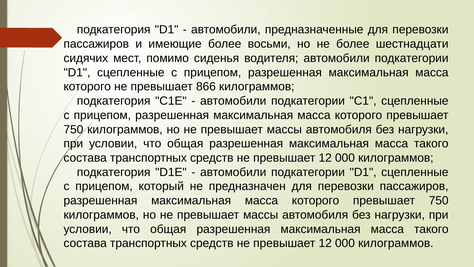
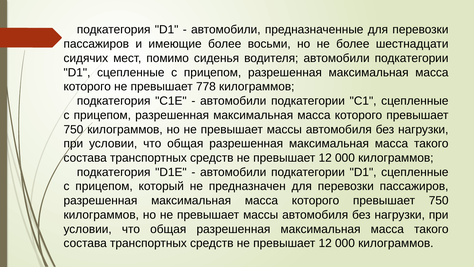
866: 866 -> 778
